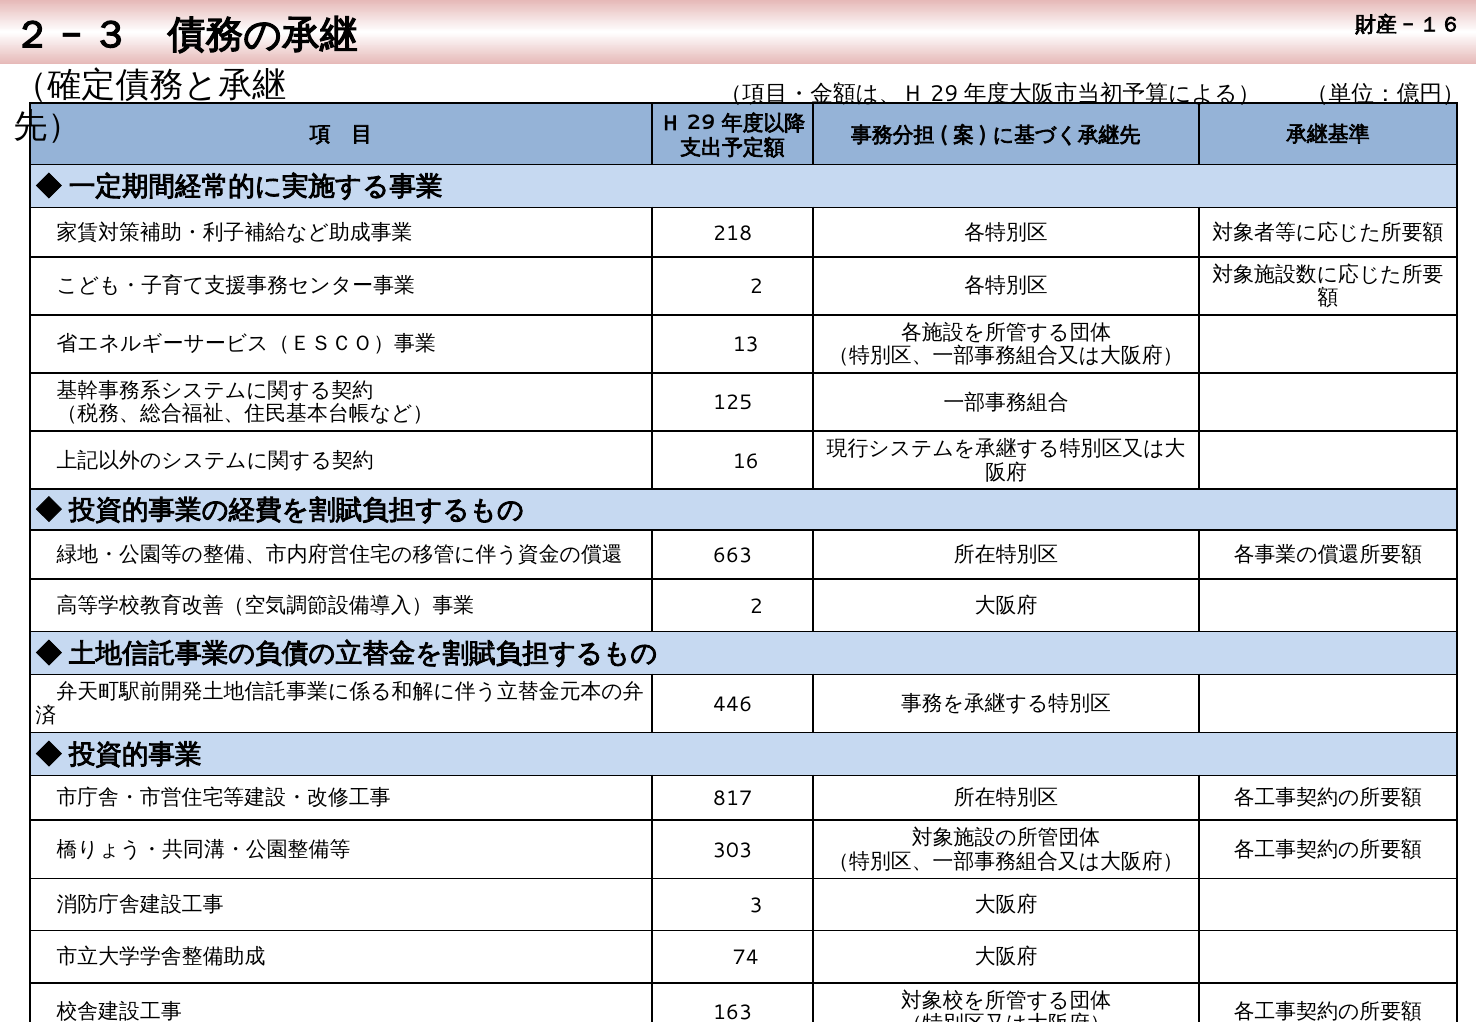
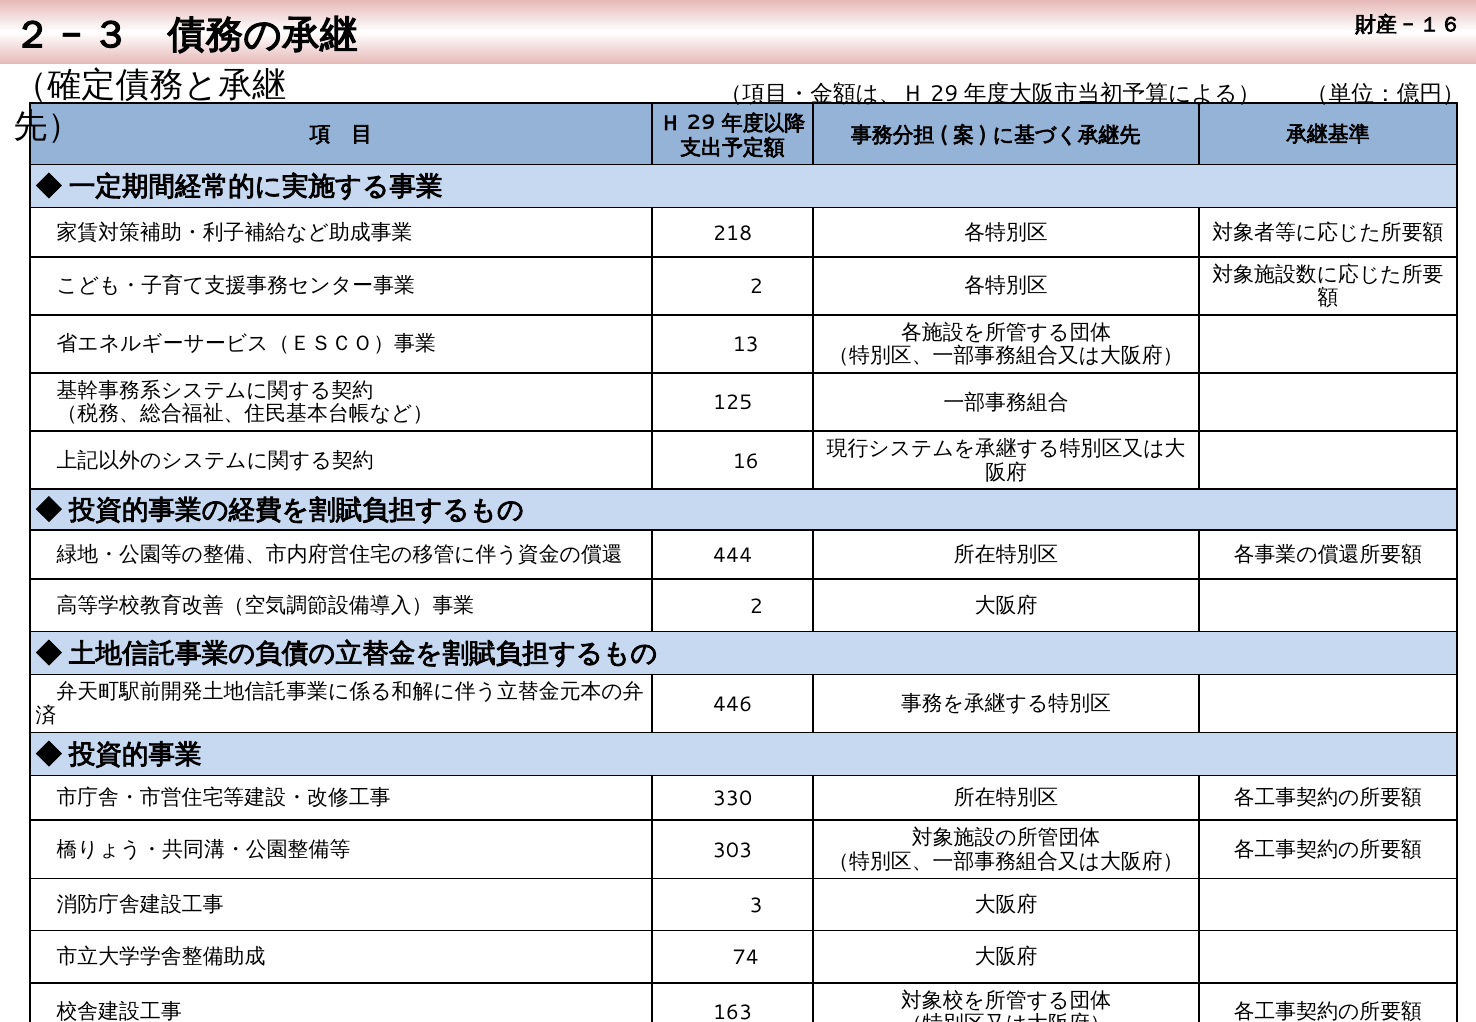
663: 663 -> 444
817: 817 -> 330
